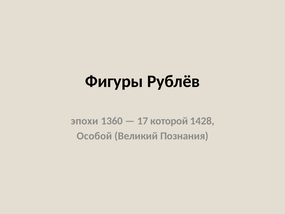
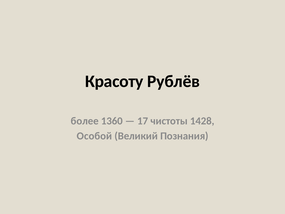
Фигуры: Фигуры -> Красоту
эпохи: эпохи -> более
которой: которой -> чистоты
